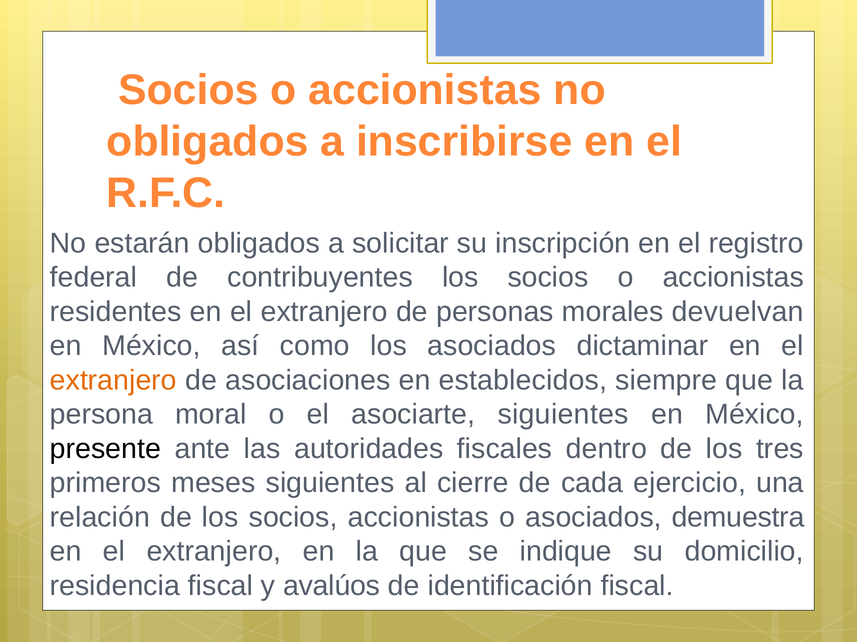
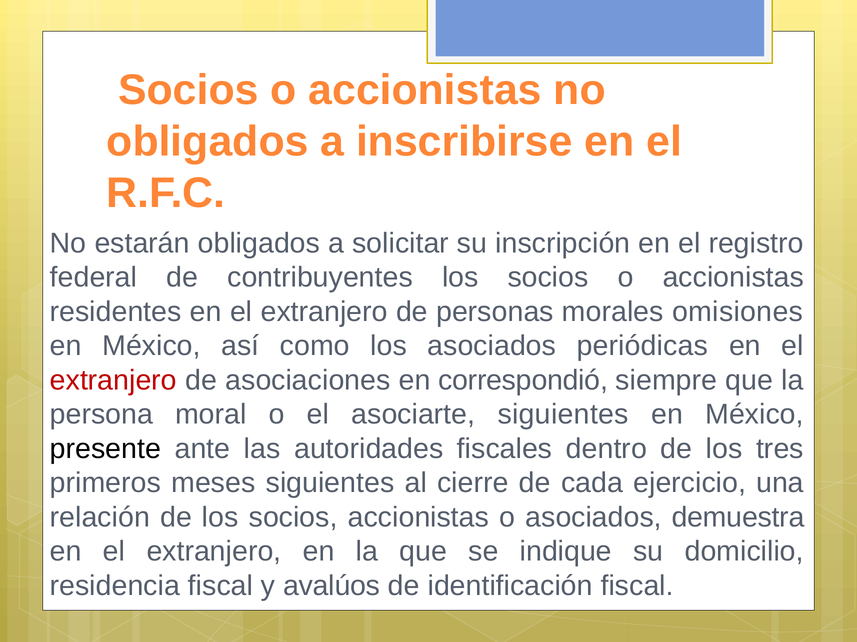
devuelvan: devuelvan -> omisiones
dictaminar: dictaminar -> periódicas
extranjero at (113, 381) colour: orange -> red
establecidos: establecidos -> correspondió
